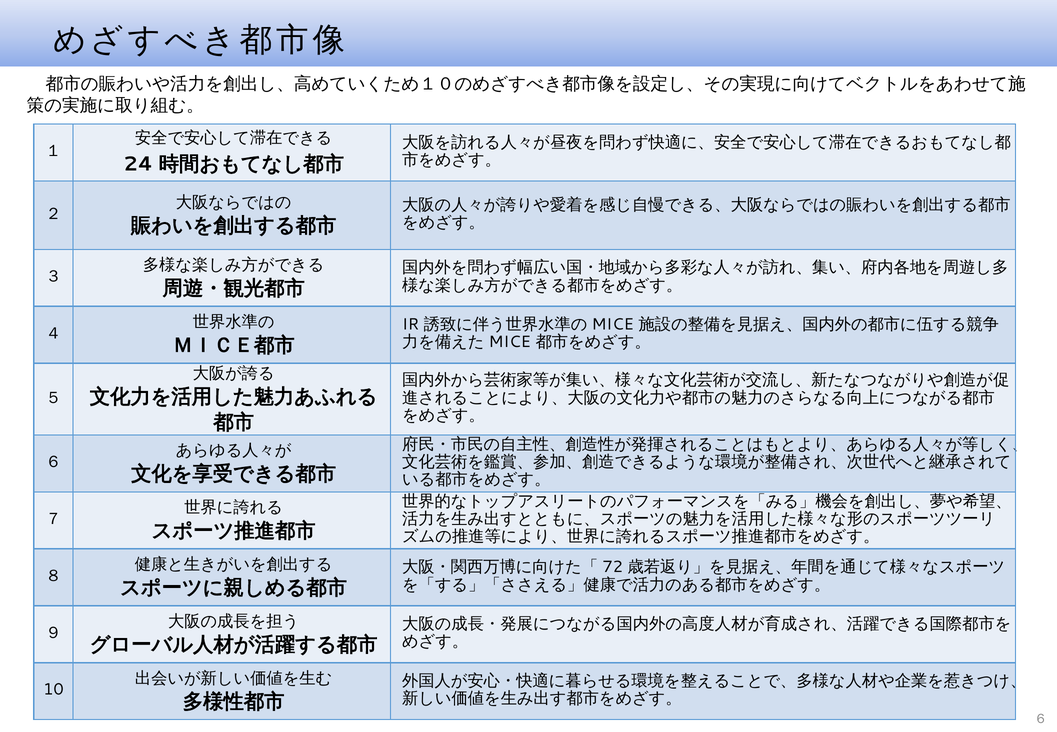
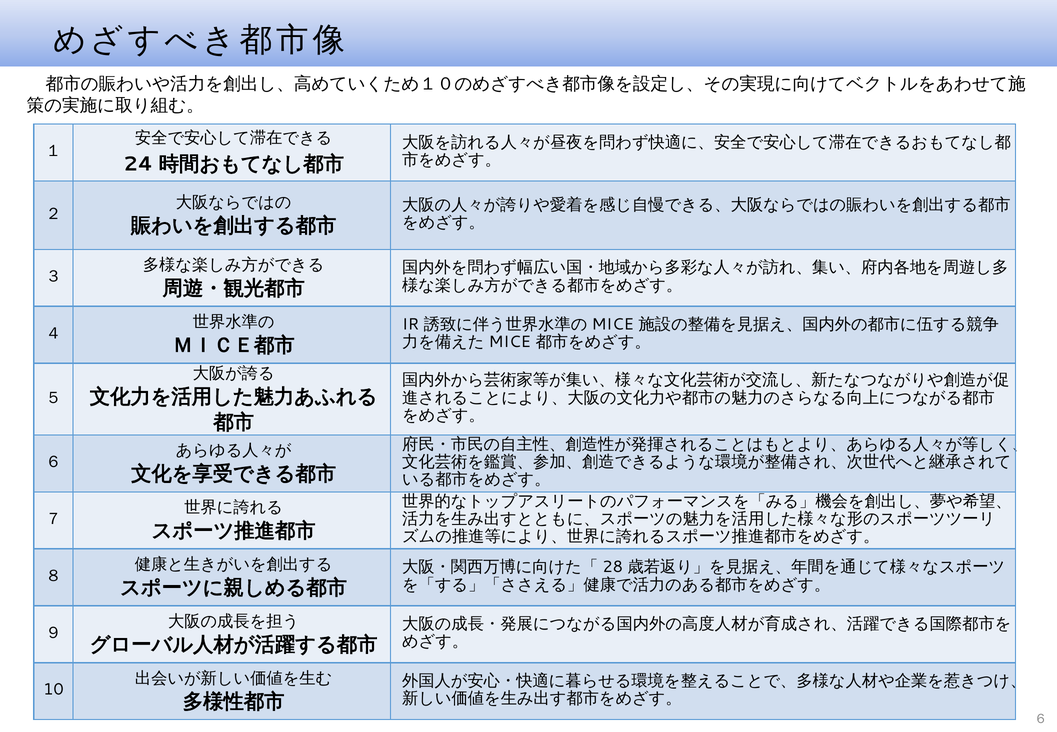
72: 72 -> 28
